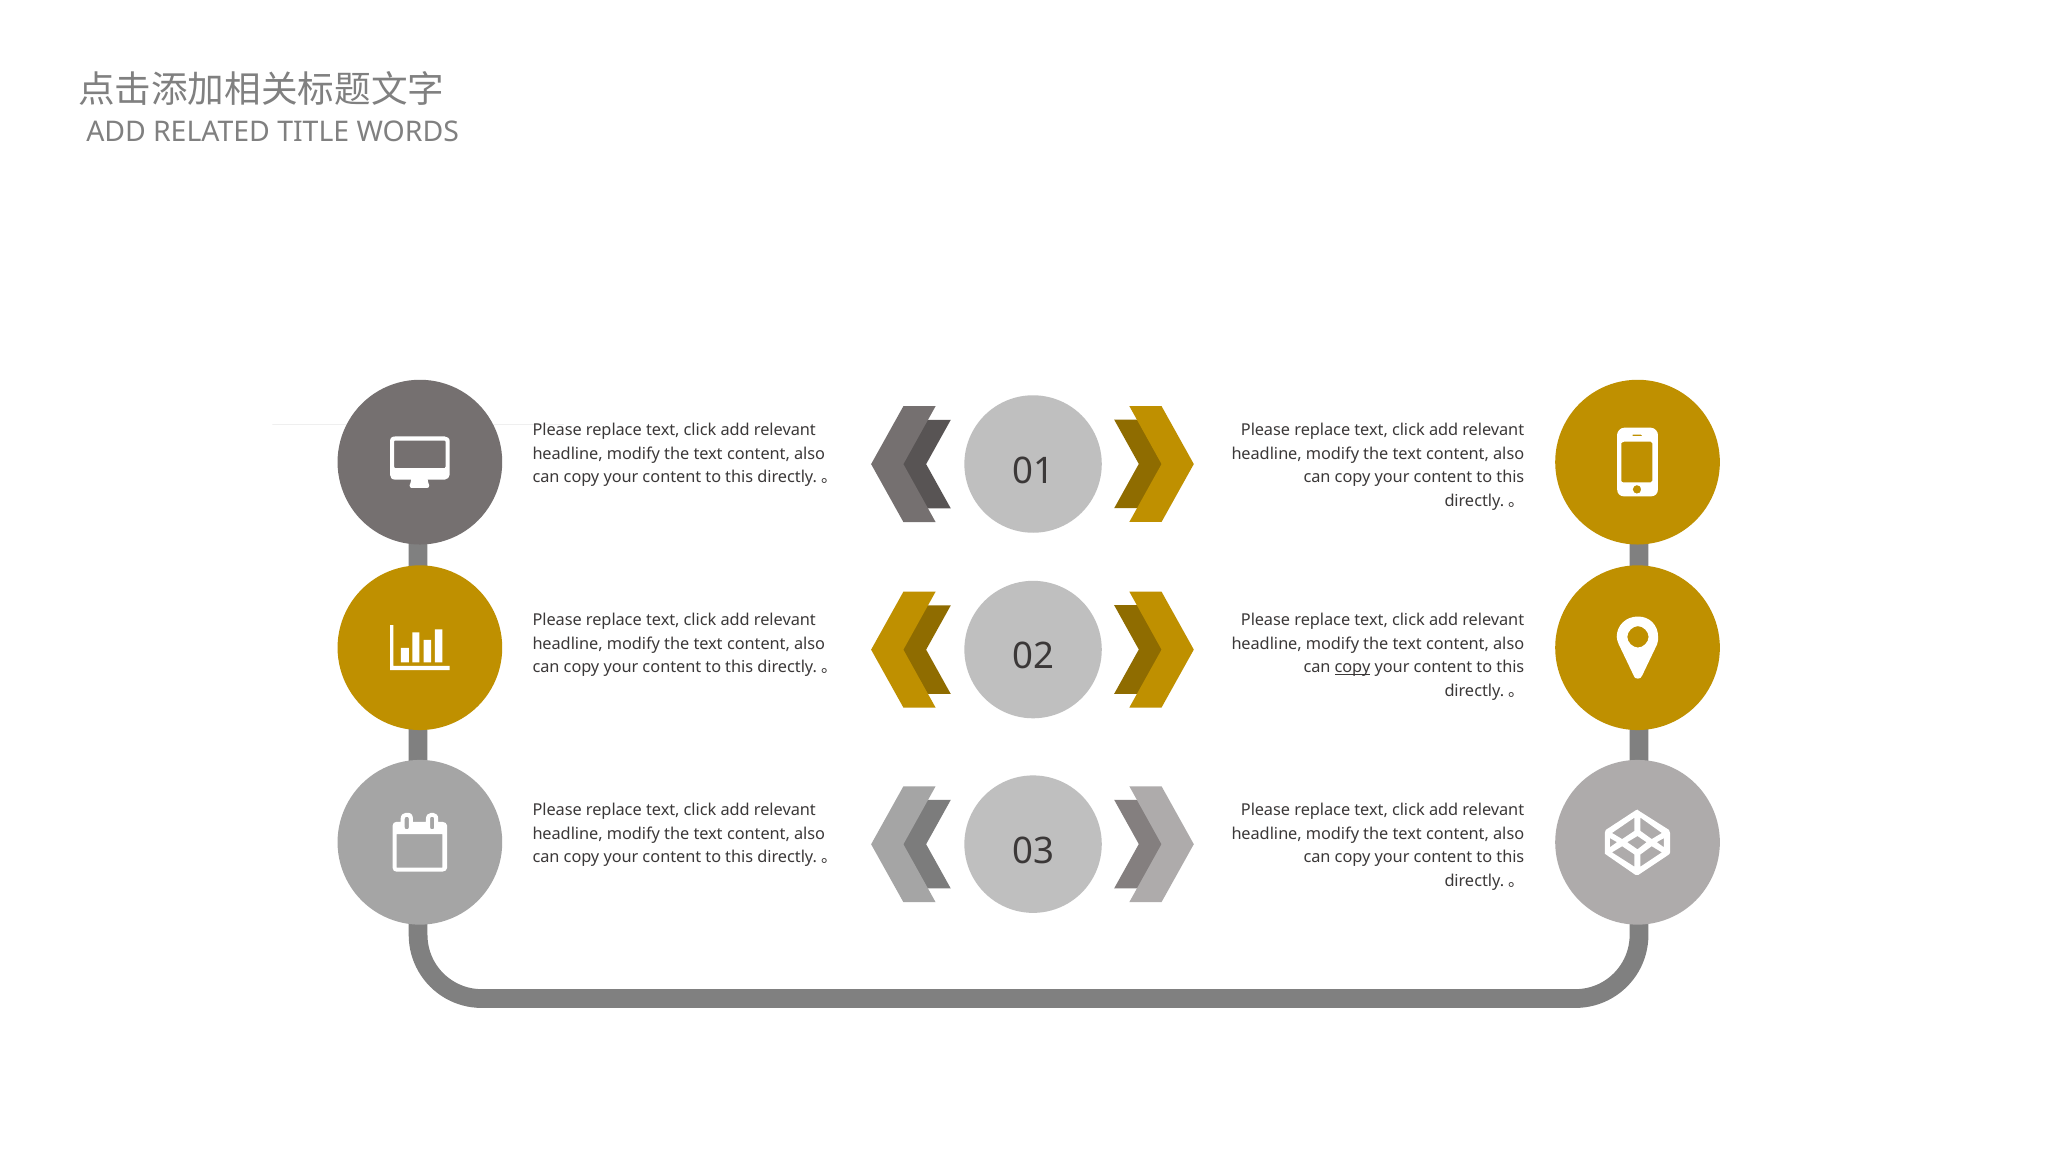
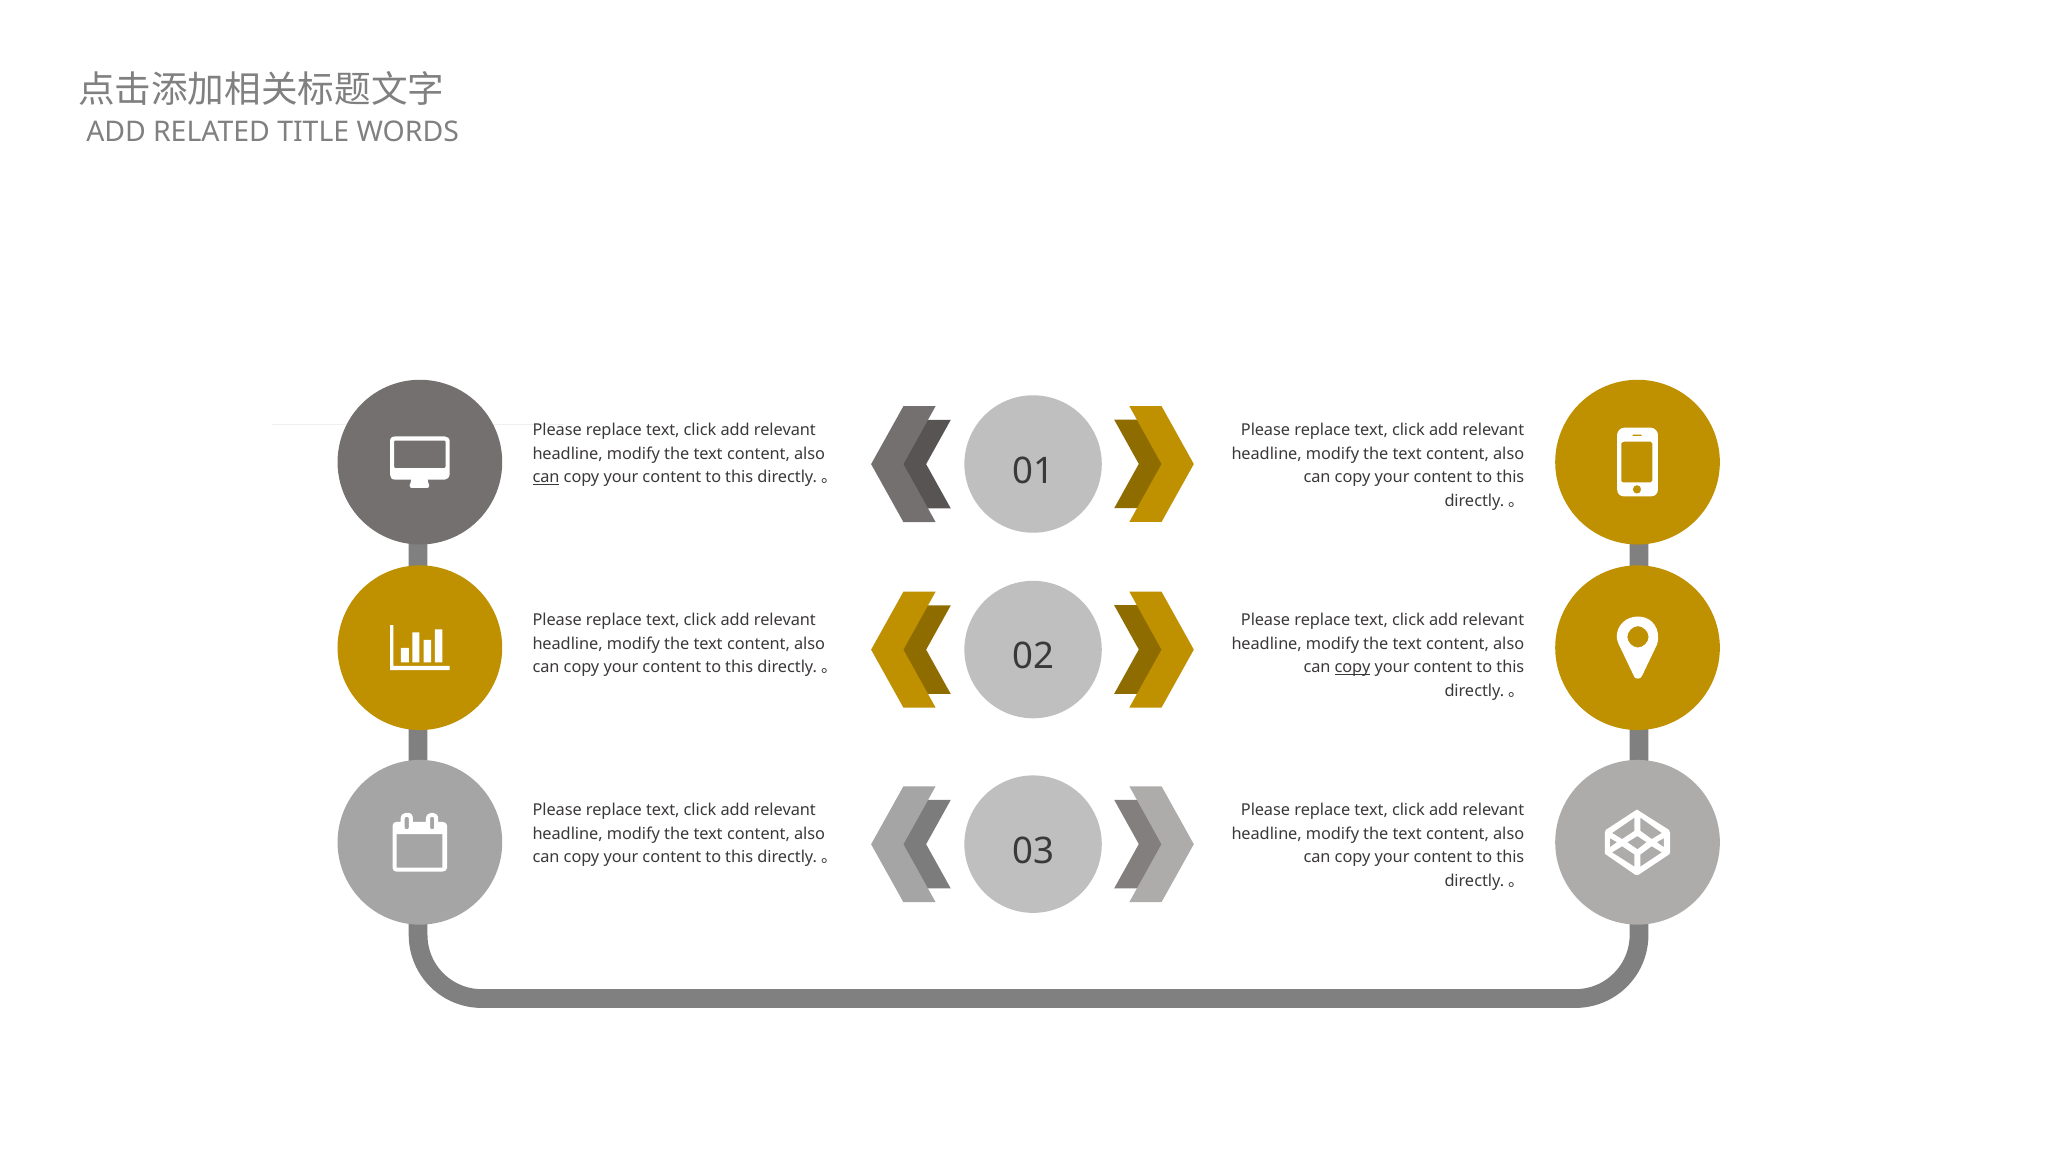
can at (546, 477) underline: none -> present
